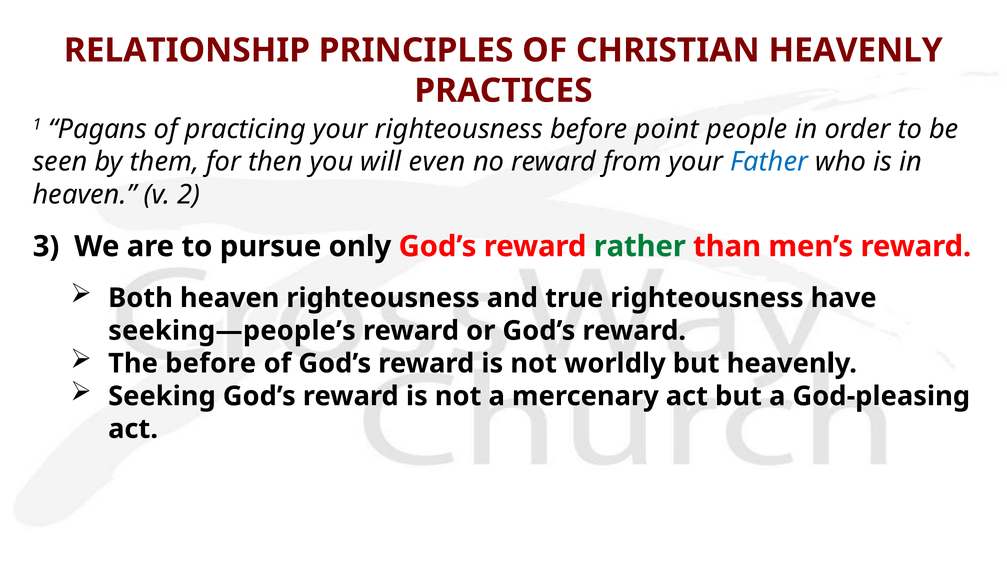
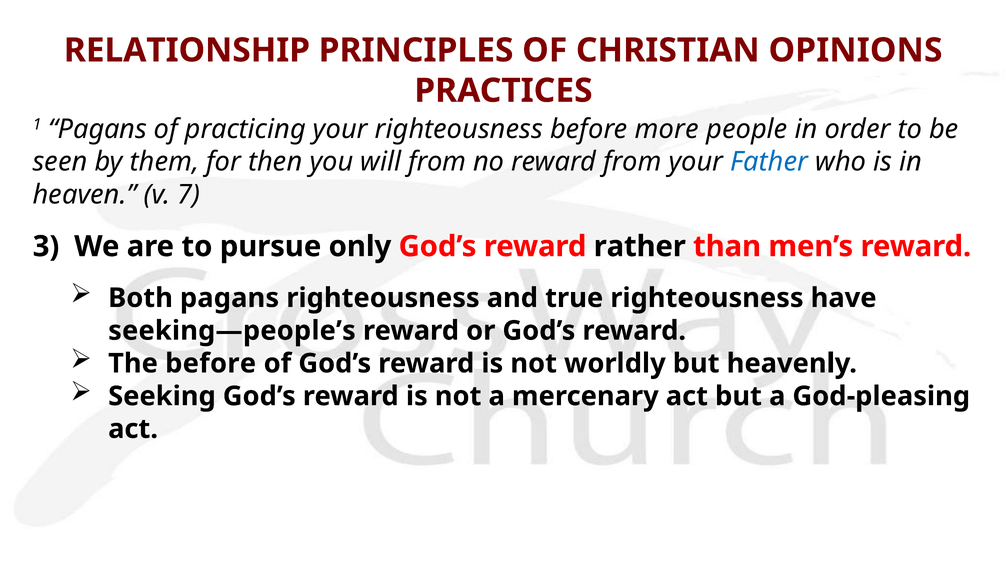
CHRISTIAN HEAVENLY: HEAVENLY -> OPINIONS
point: point -> more
will even: even -> from
2: 2 -> 7
rather colour: green -> black
Both heaven: heaven -> pagans
